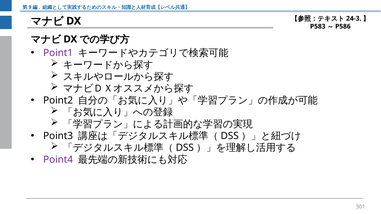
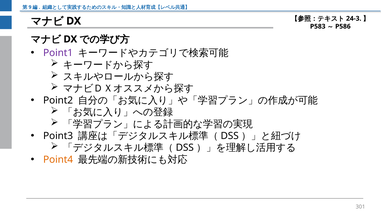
Point4 colour: purple -> orange
